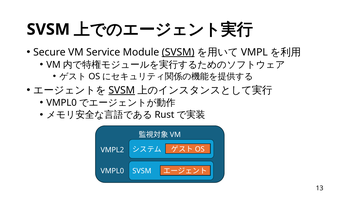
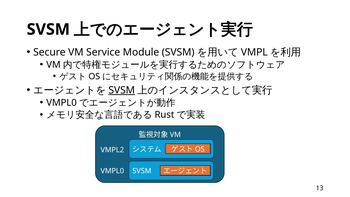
SVSM at (178, 52) underline: present -> none
